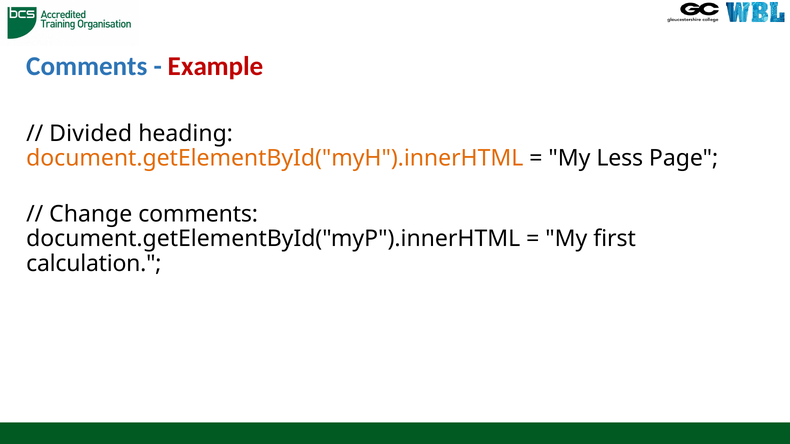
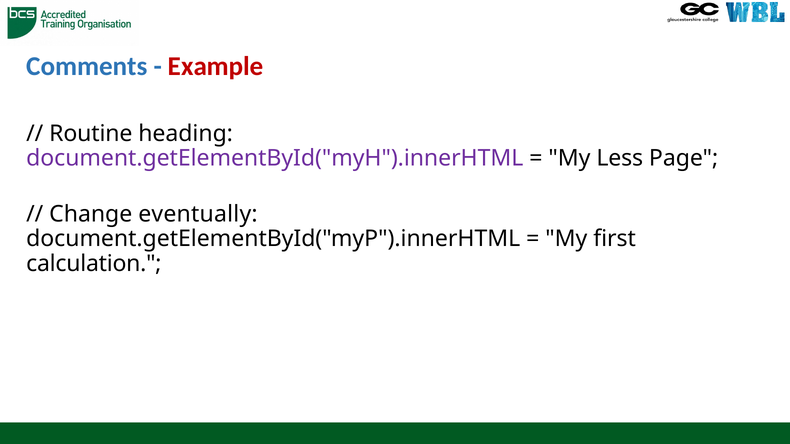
Divided: Divided -> Routine
document.getElementById("myH").innerHTML colour: orange -> purple
Change comments: comments -> eventually
